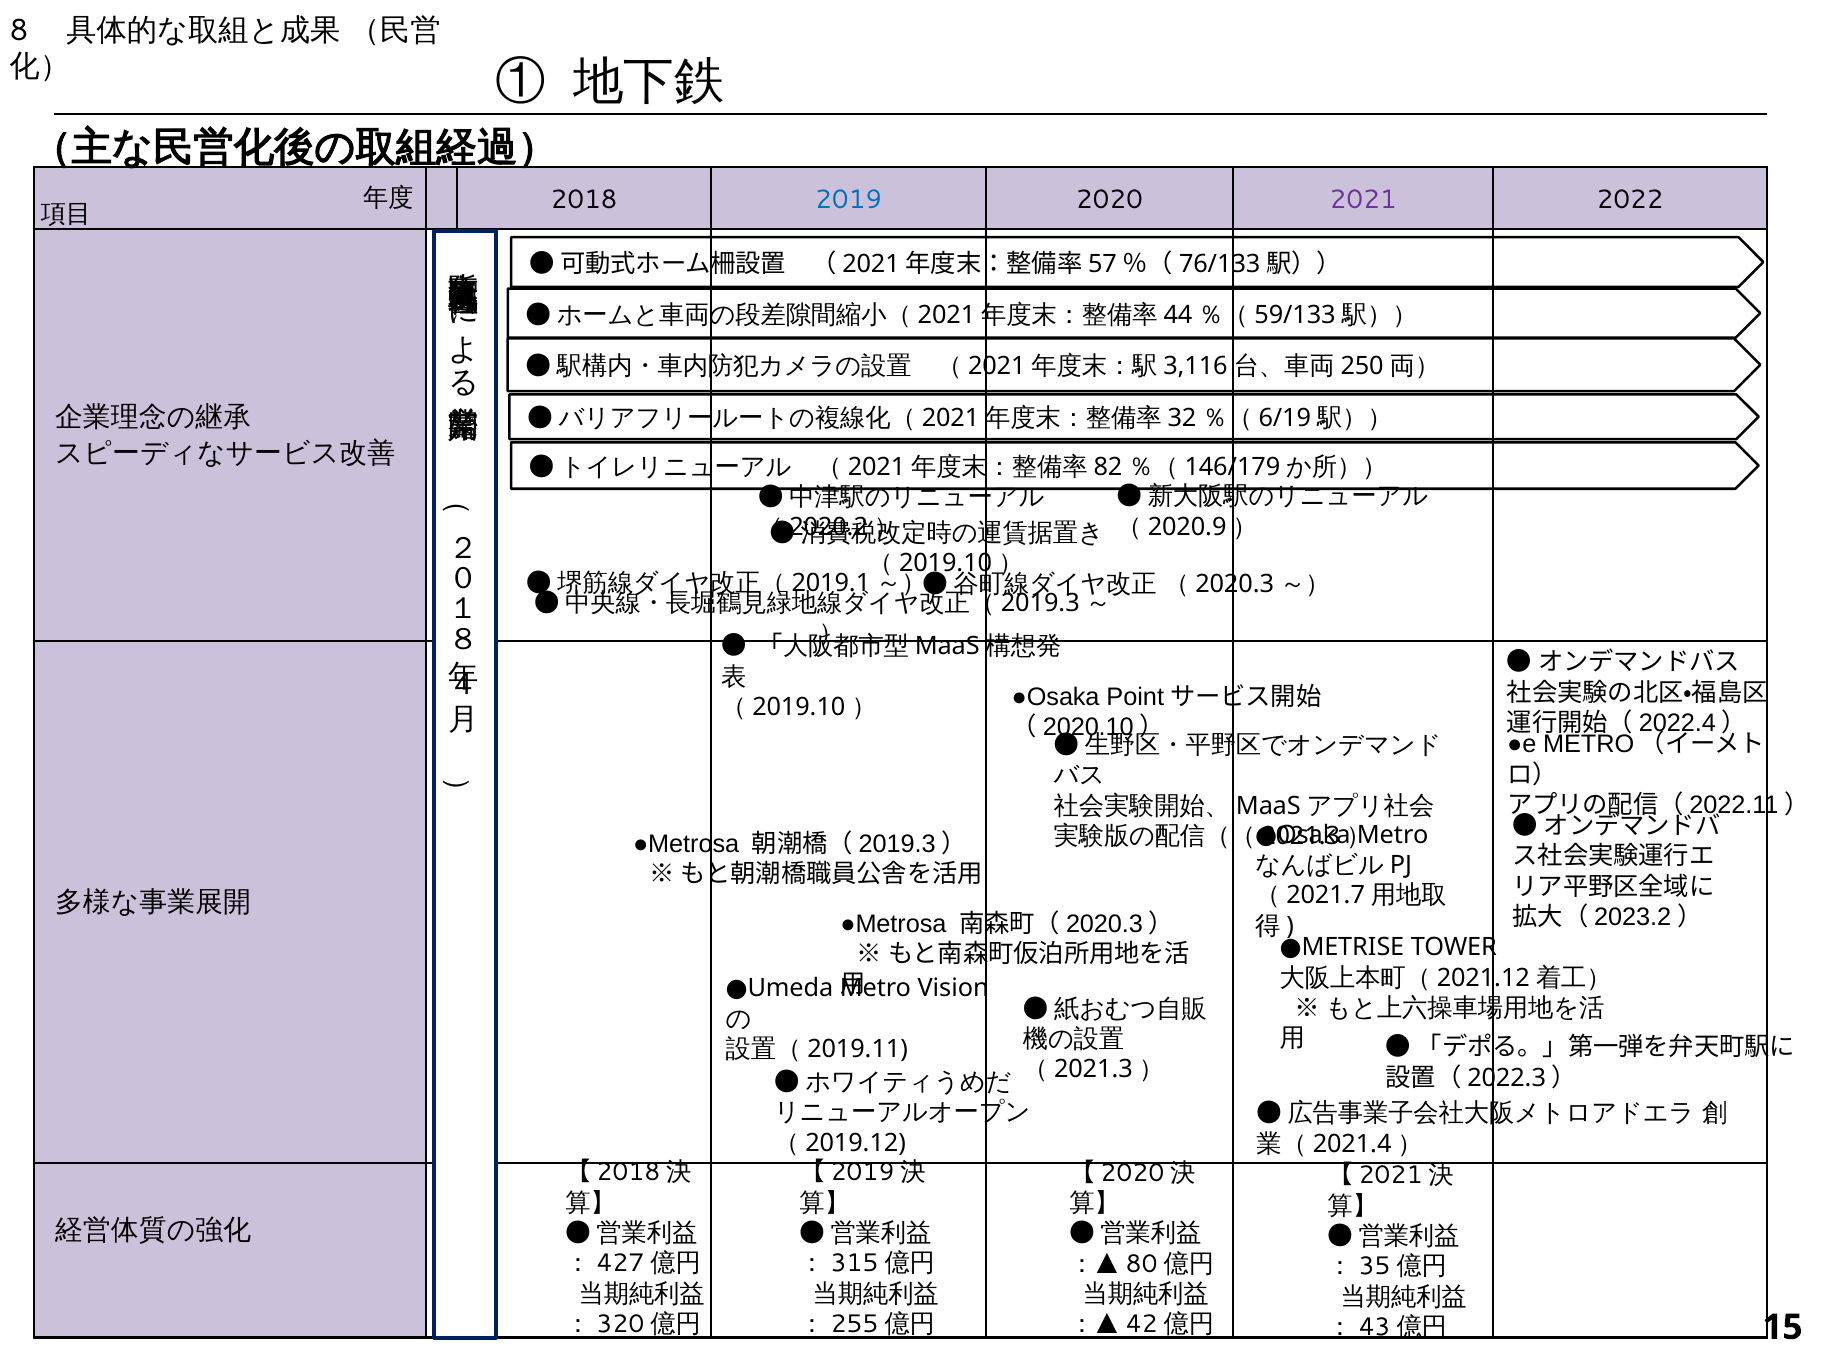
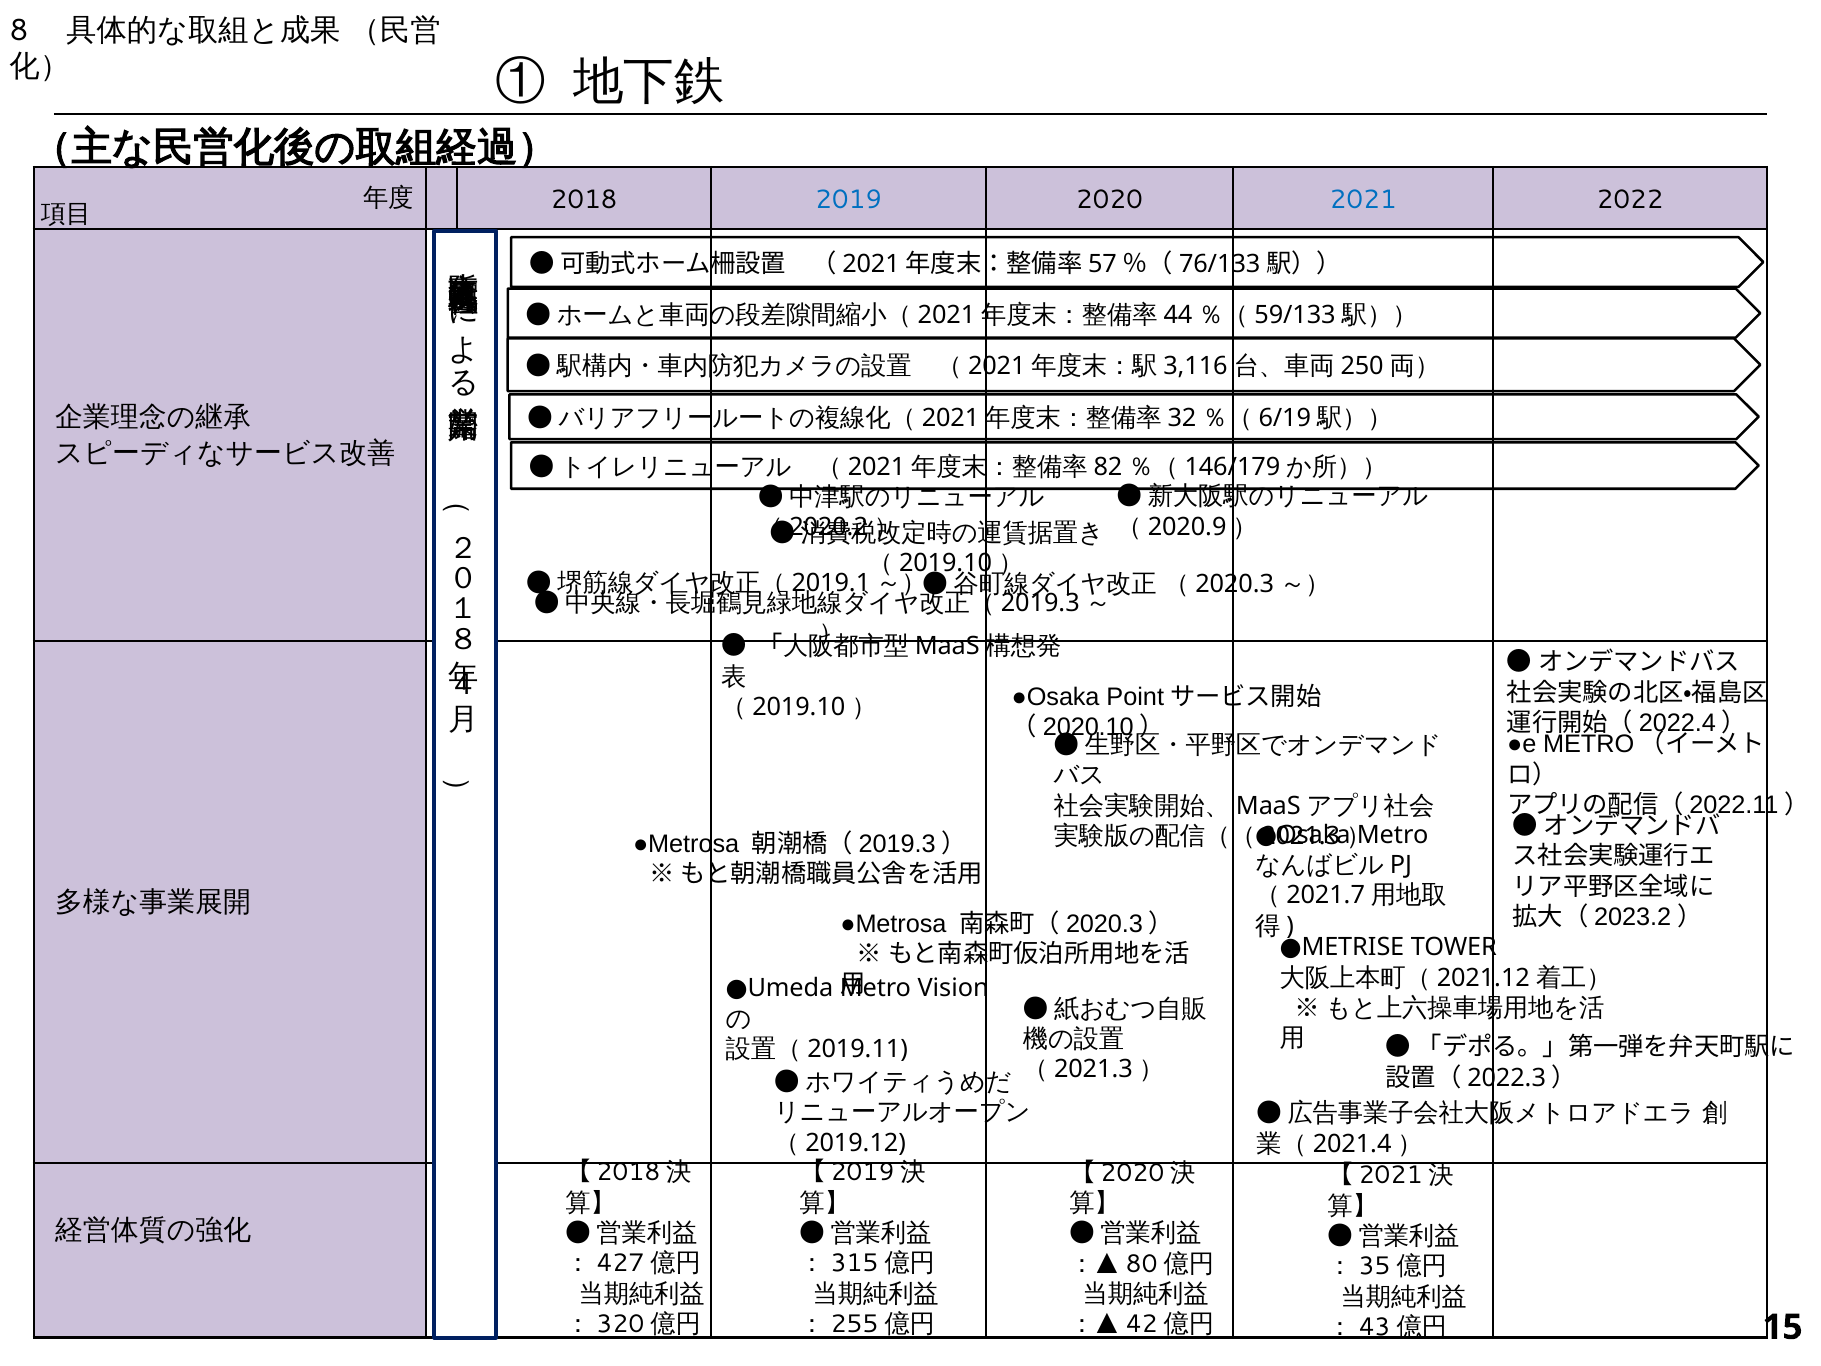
2021 colour: purple -> blue
